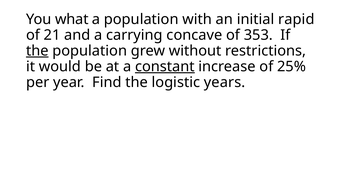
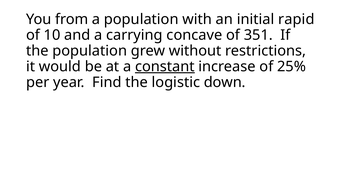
what: what -> from
21: 21 -> 10
353: 353 -> 351
the at (37, 51) underline: present -> none
years: years -> down
